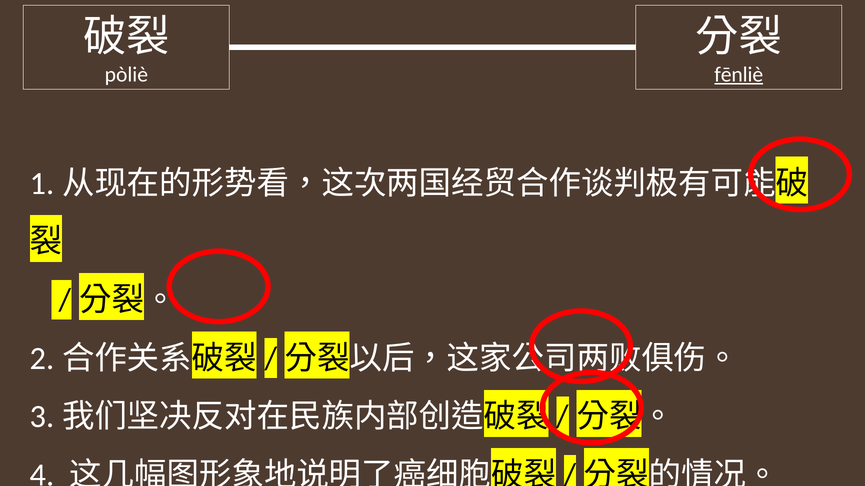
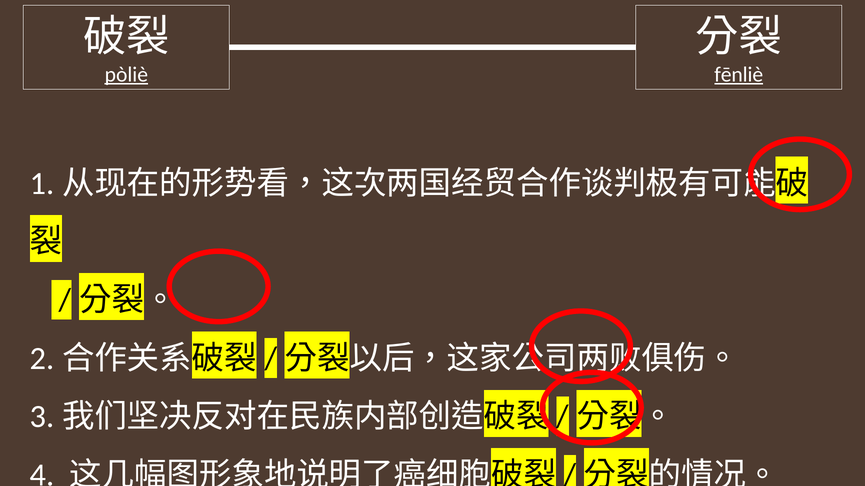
pòliè underline: none -> present
